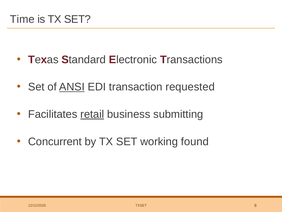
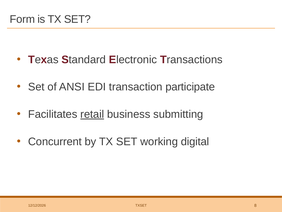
Time: Time -> Form
ANSI underline: present -> none
requested: requested -> participate
found: found -> digital
